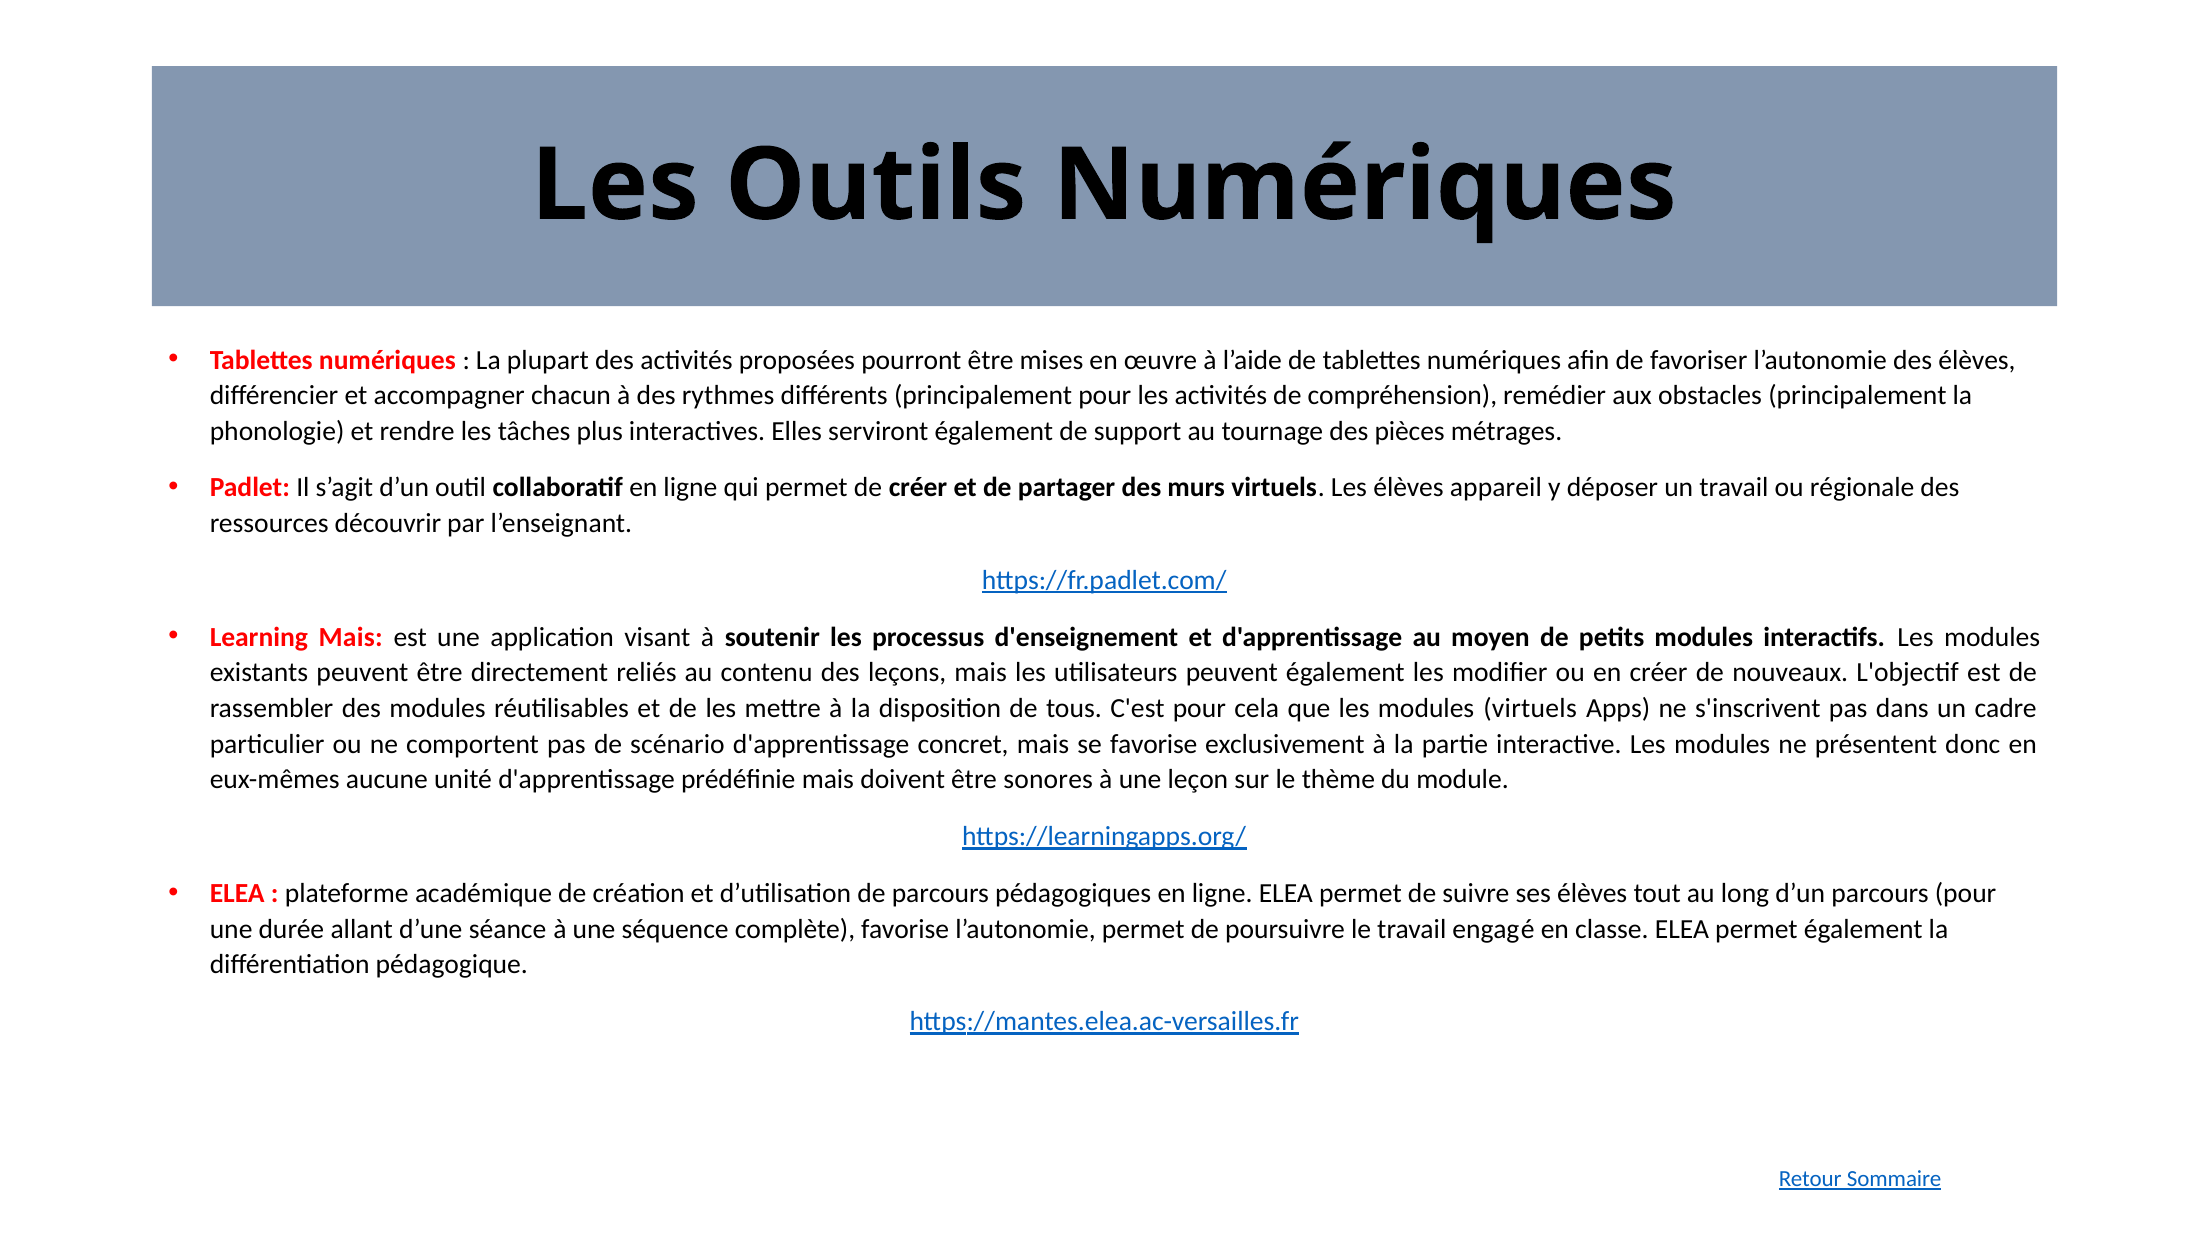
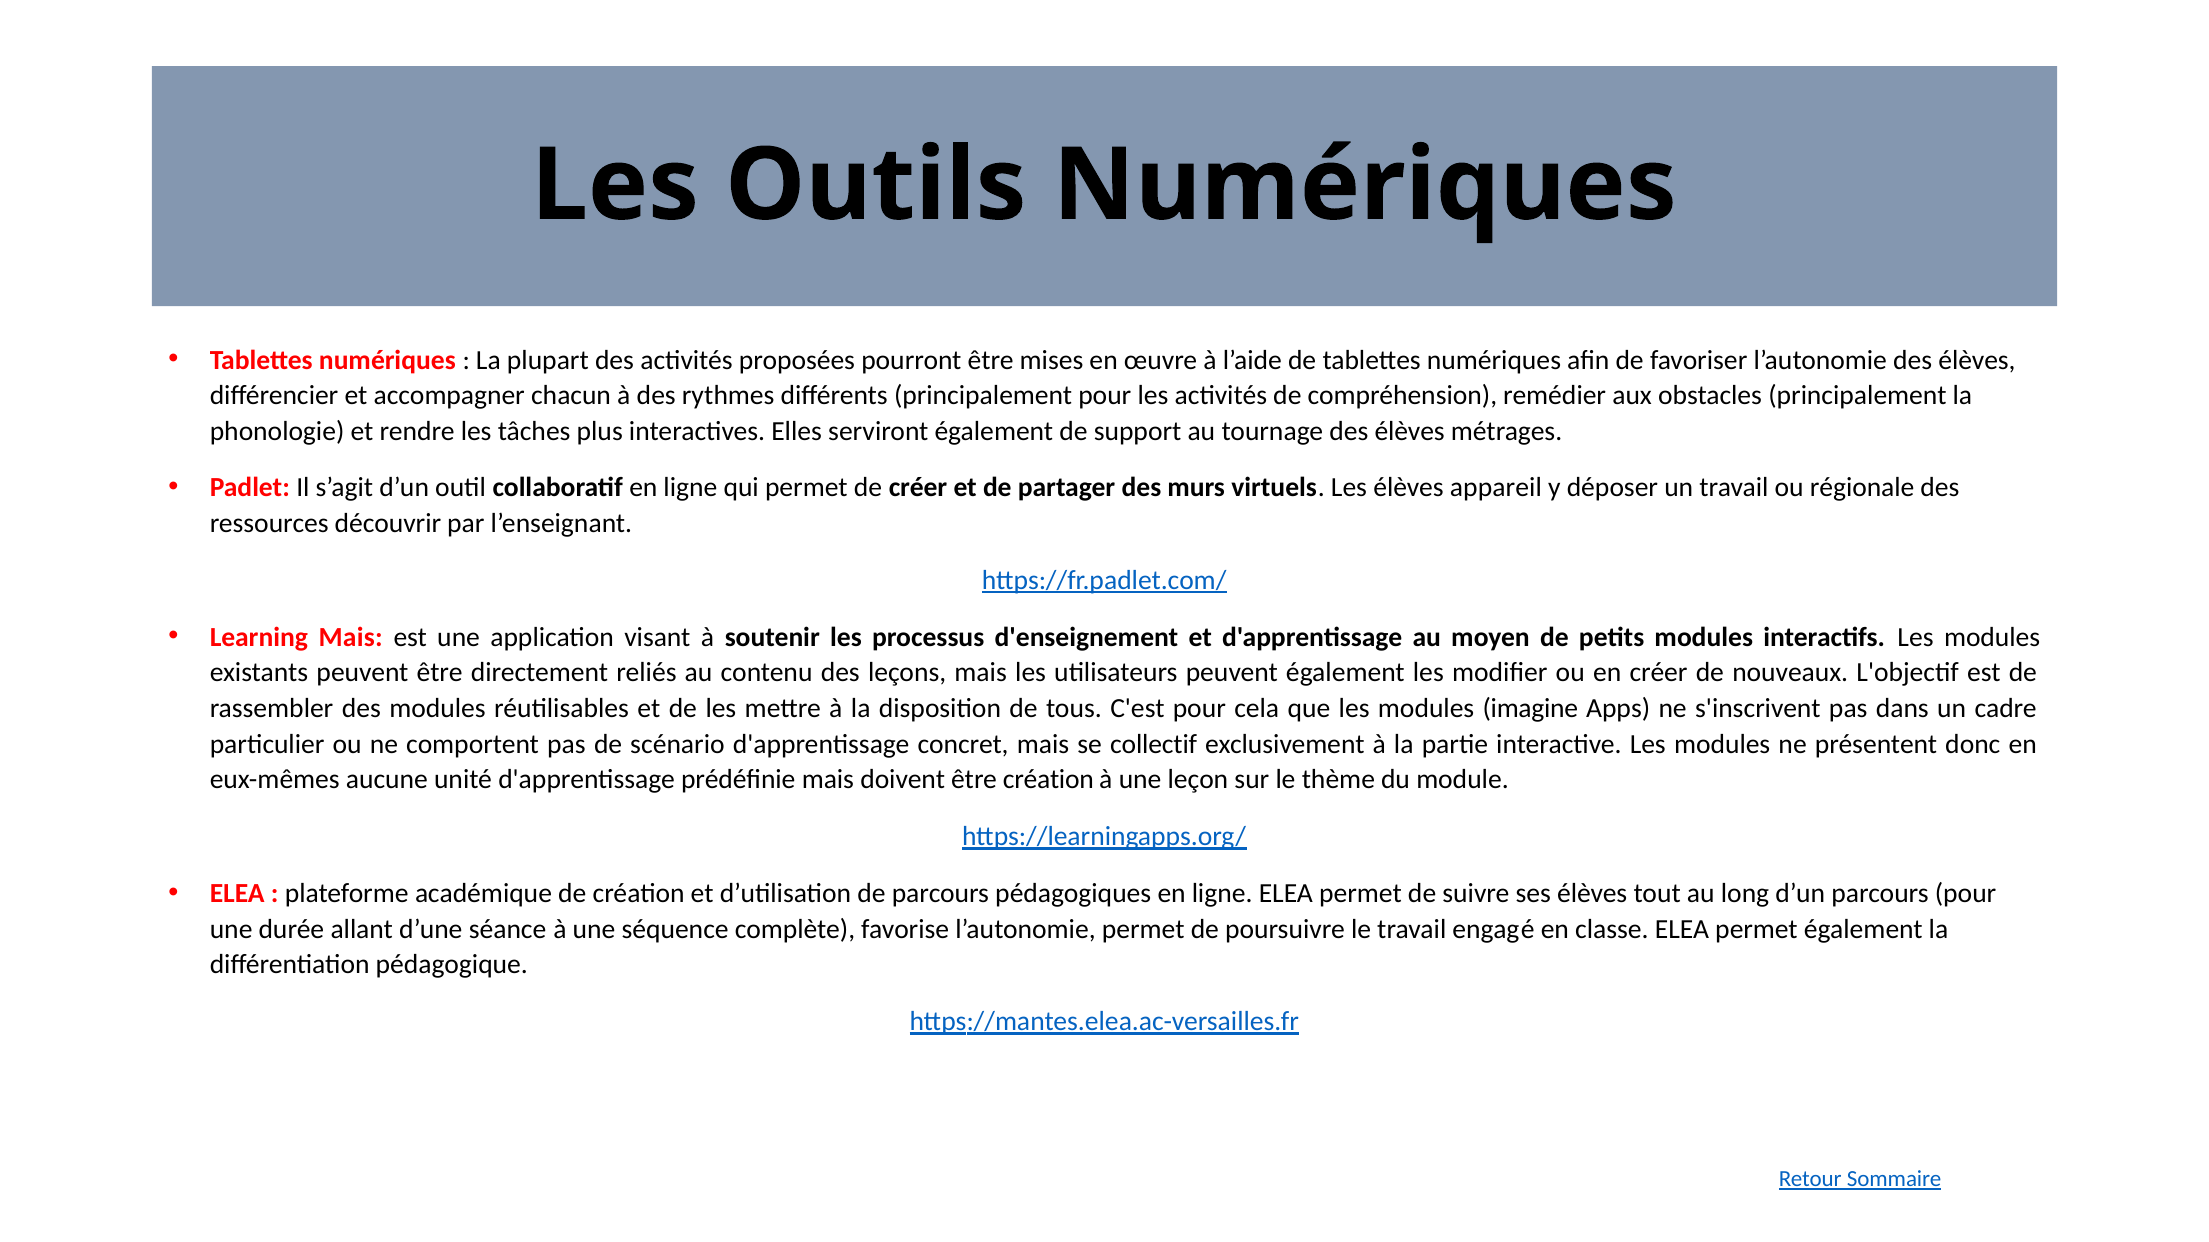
tournage des pièces: pièces -> élèves
modules virtuels: virtuels -> imagine
se favorise: favorise -> collectif
être sonores: sonores -> création
